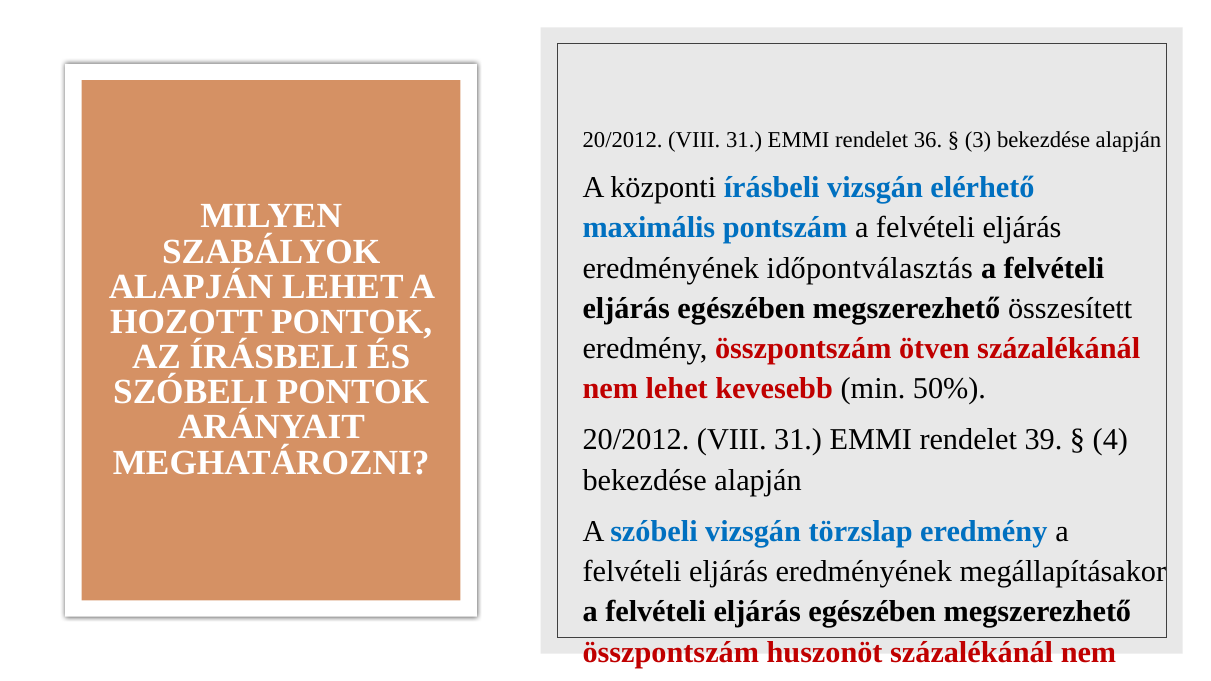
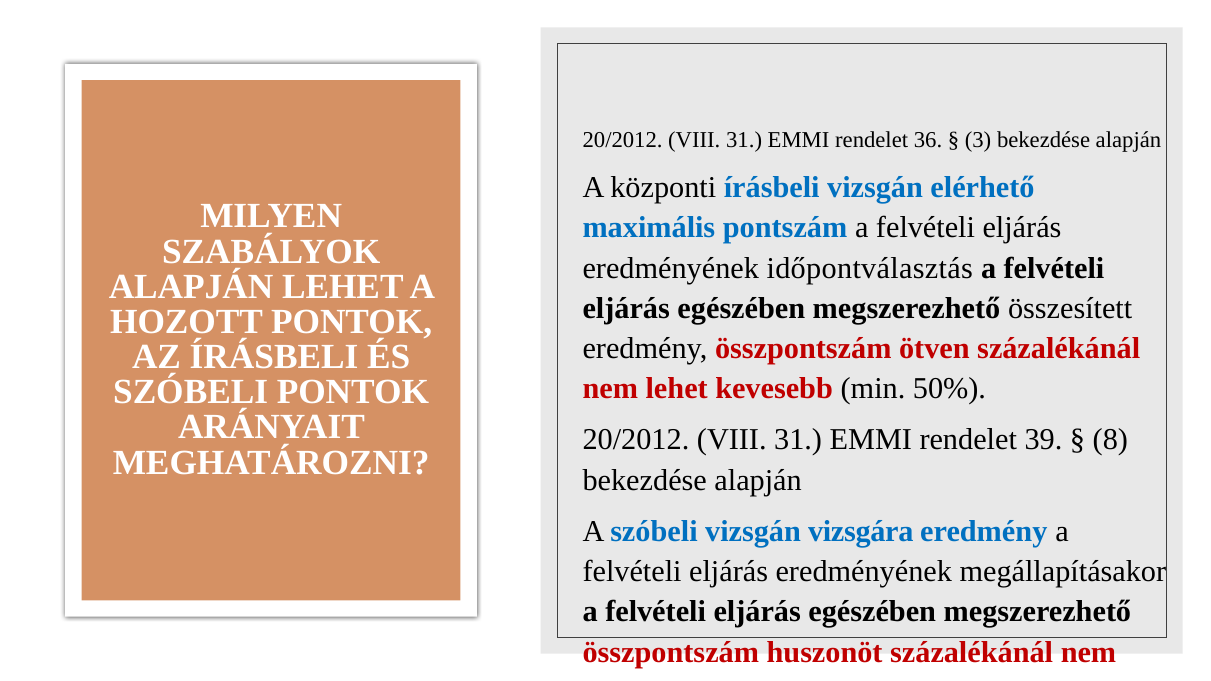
4: 4 -> 8
törzslap: törzslap -> vizsgára
